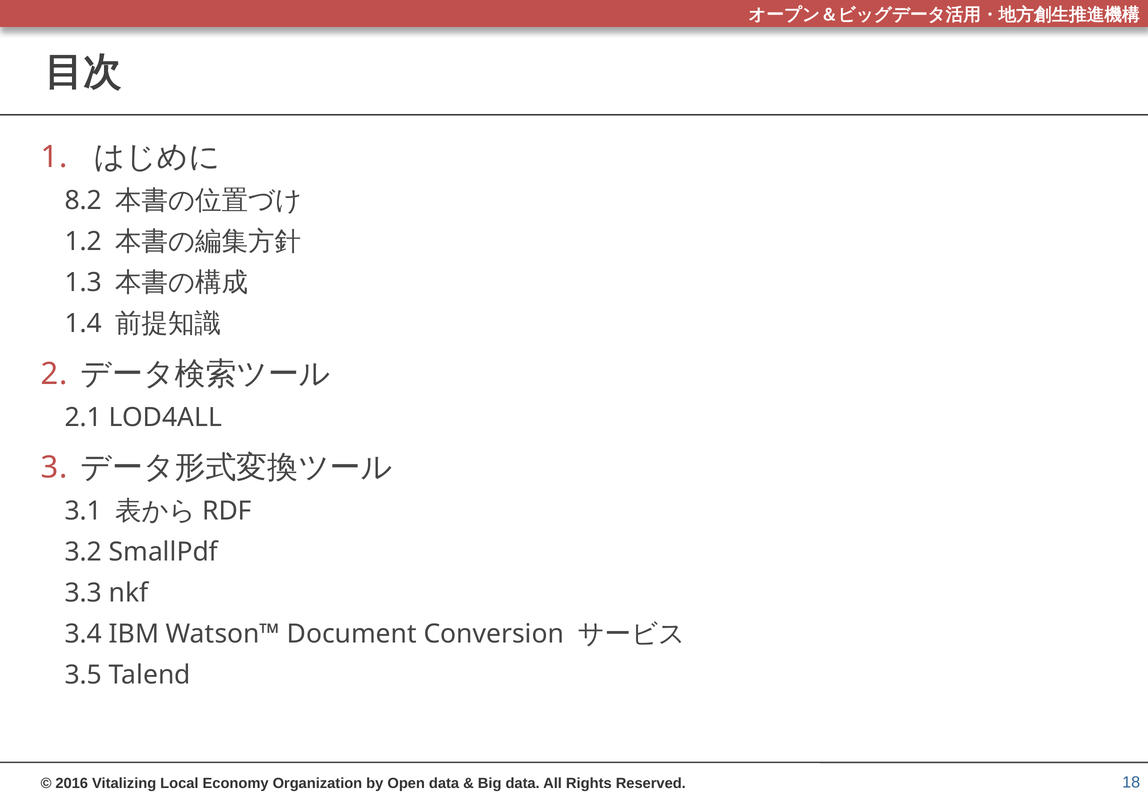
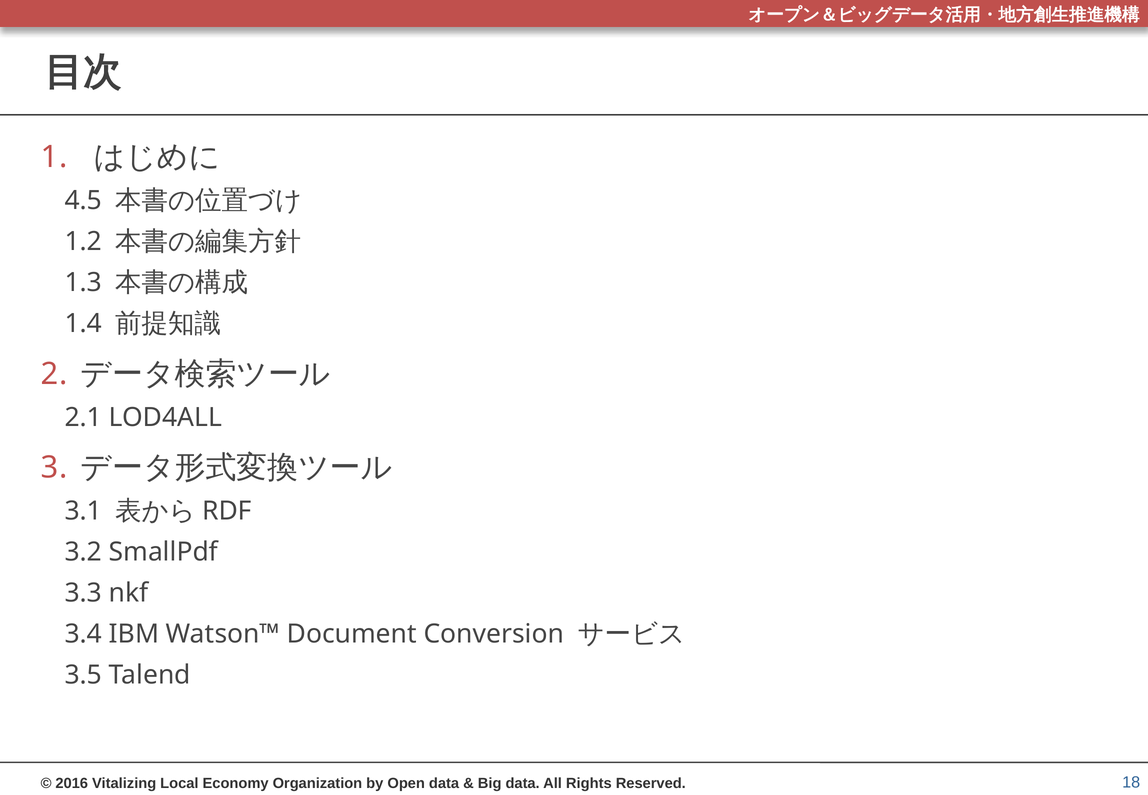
8.2: 8.2 -> 4.5
